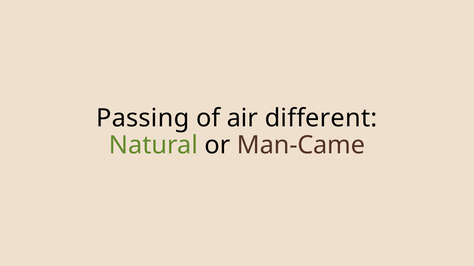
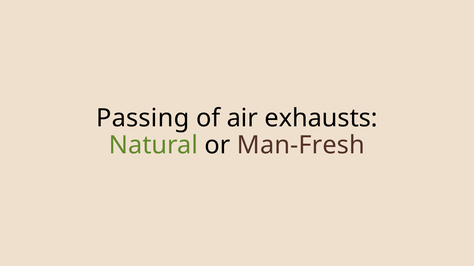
different: different -> exhausts
Man-Came: Man-Came -> Man-Fresh
